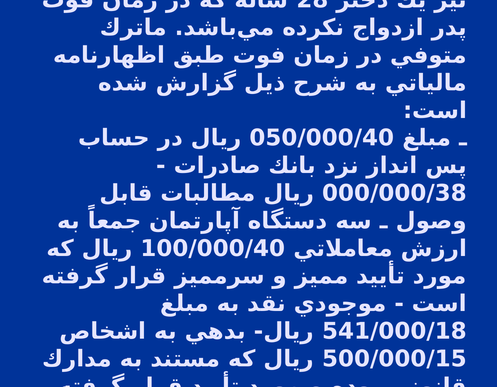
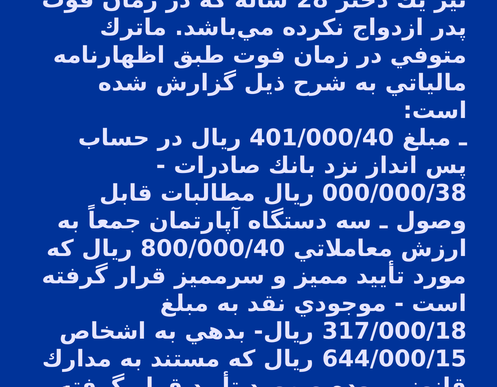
050/000/40: 050/000/40 -> 401/000/40
100/000/40: 100/000/40 -> 800/000/40
541/000/18: 541/000/18 -> 317/000/18
500/000/15: 500/000/15 -> 644/000/15
